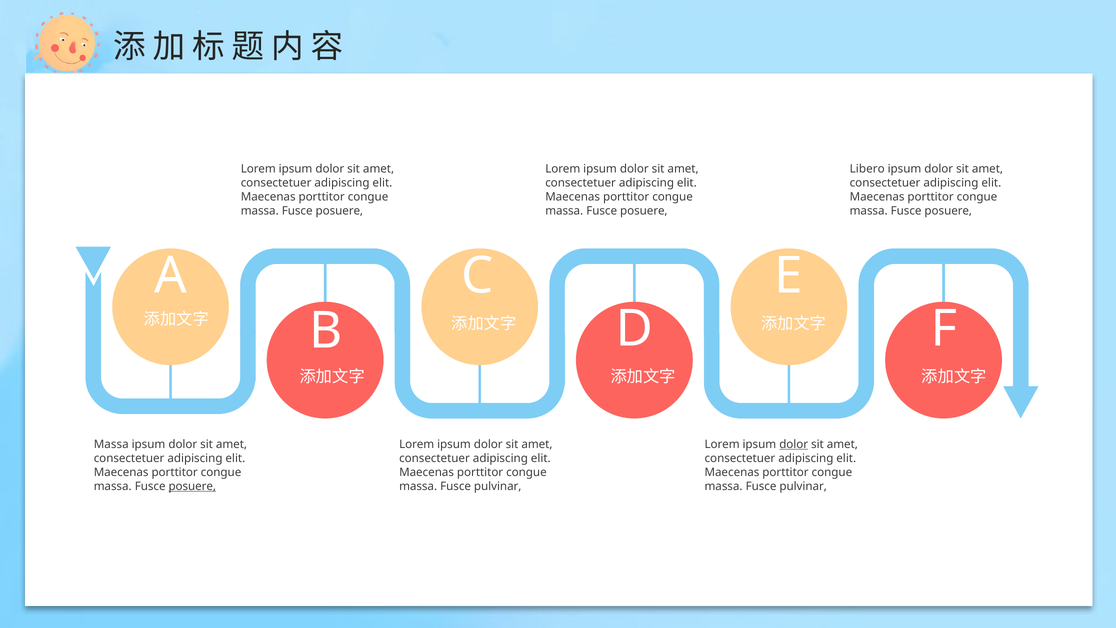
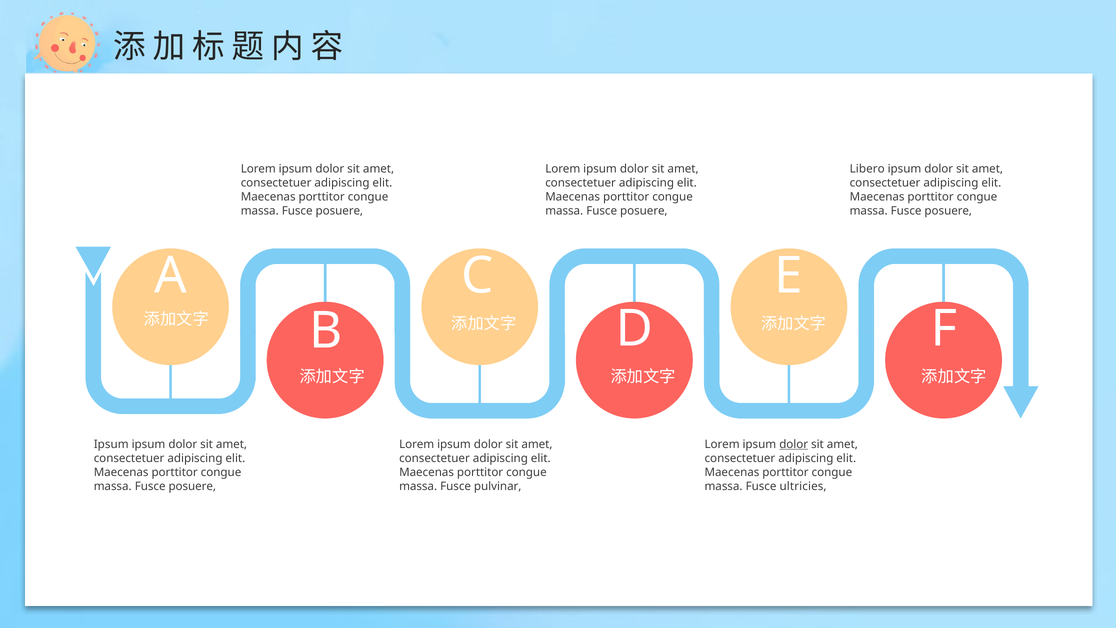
Massa at (111, 444): Massa -> Ipsum
posuere at (192, 486) underline: present -> none
pulvinar at (803, 486): pulvinar -> ultricies
